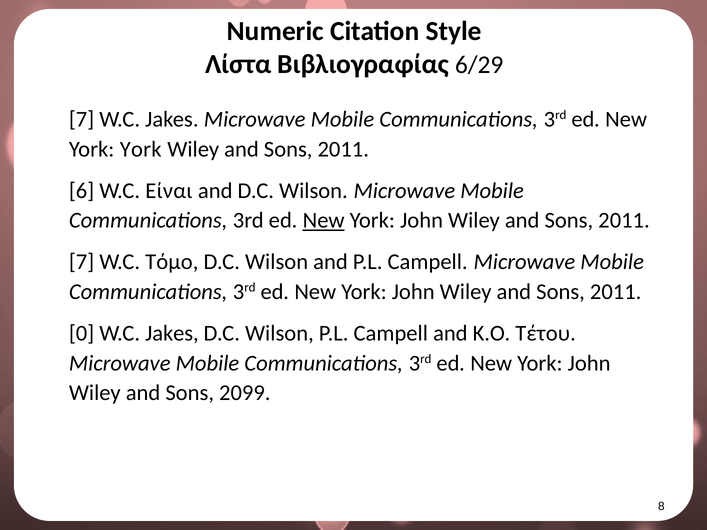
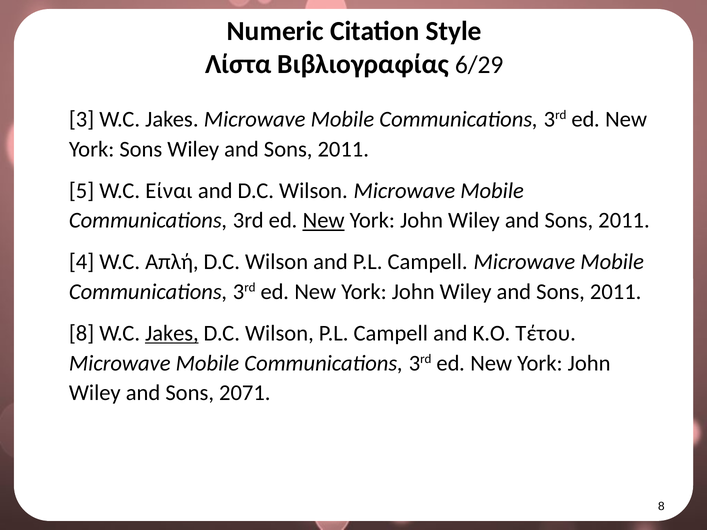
7 at (82, 119): 7 -> 3
York York: York -> Sons
6: 6 -> 5
7 at (82, 262): 7 -> 4
Τόμο: Τόμο -> Απλή
0 at (82, 333): 0 -> 8
Jakes at (172, 333) underline: none -> present
2099: 2099 -> 2071
